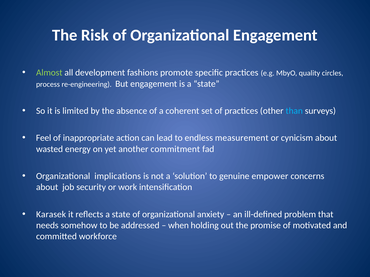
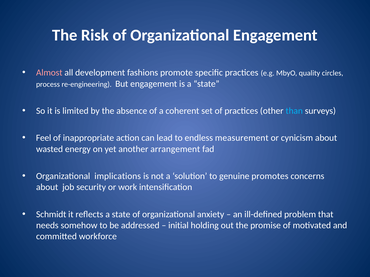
Almost colour: light green -> pink
commitment: commitment -> arrangement
empower: empower -> promotes
Karasek: Karasek -> Schmidt
when: when -> initial
